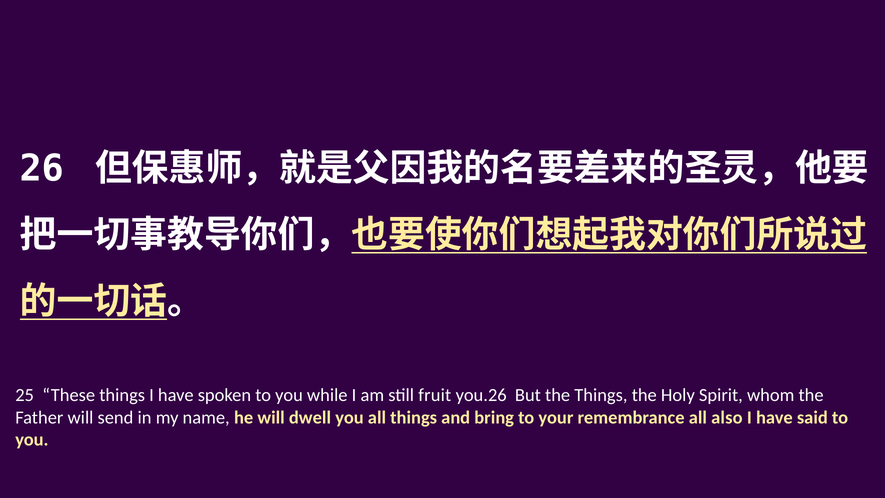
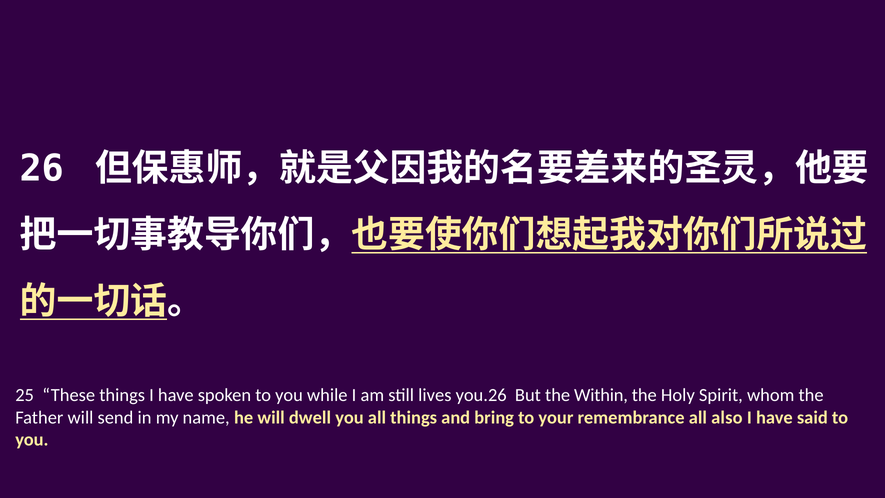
fruit: fruit -> lives
the Things: Things -> Within
